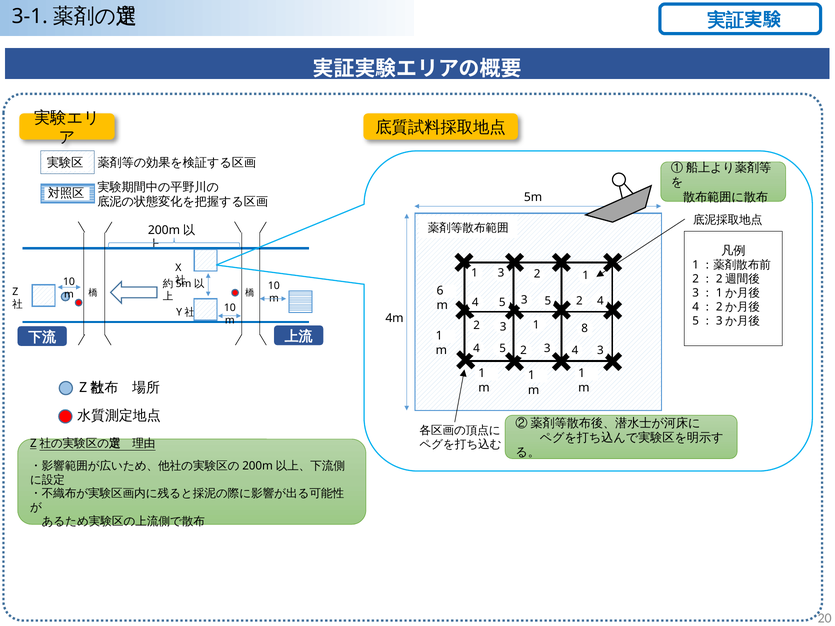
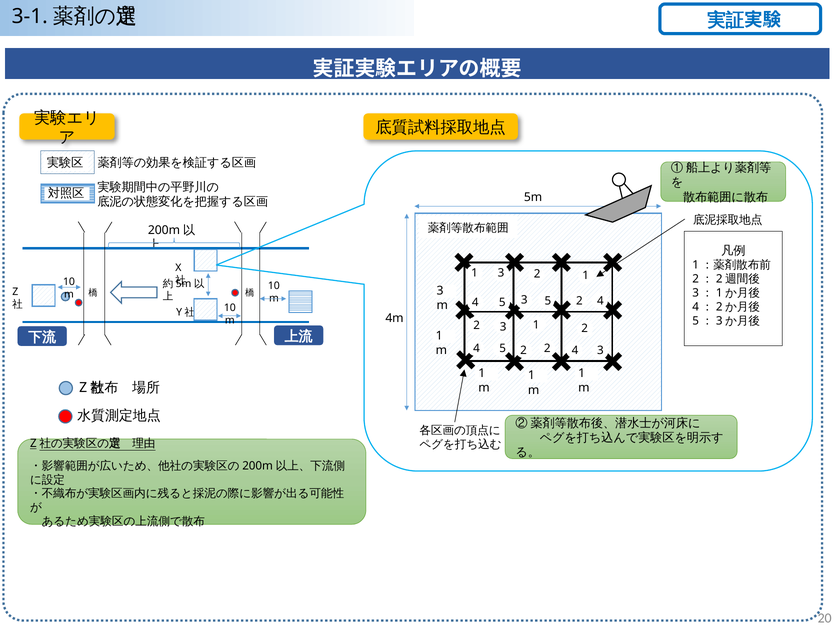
6 at (440, 291): 6 -> 3
3 8: 8 -> 2
3 at (547, 349): 3 -> 2
